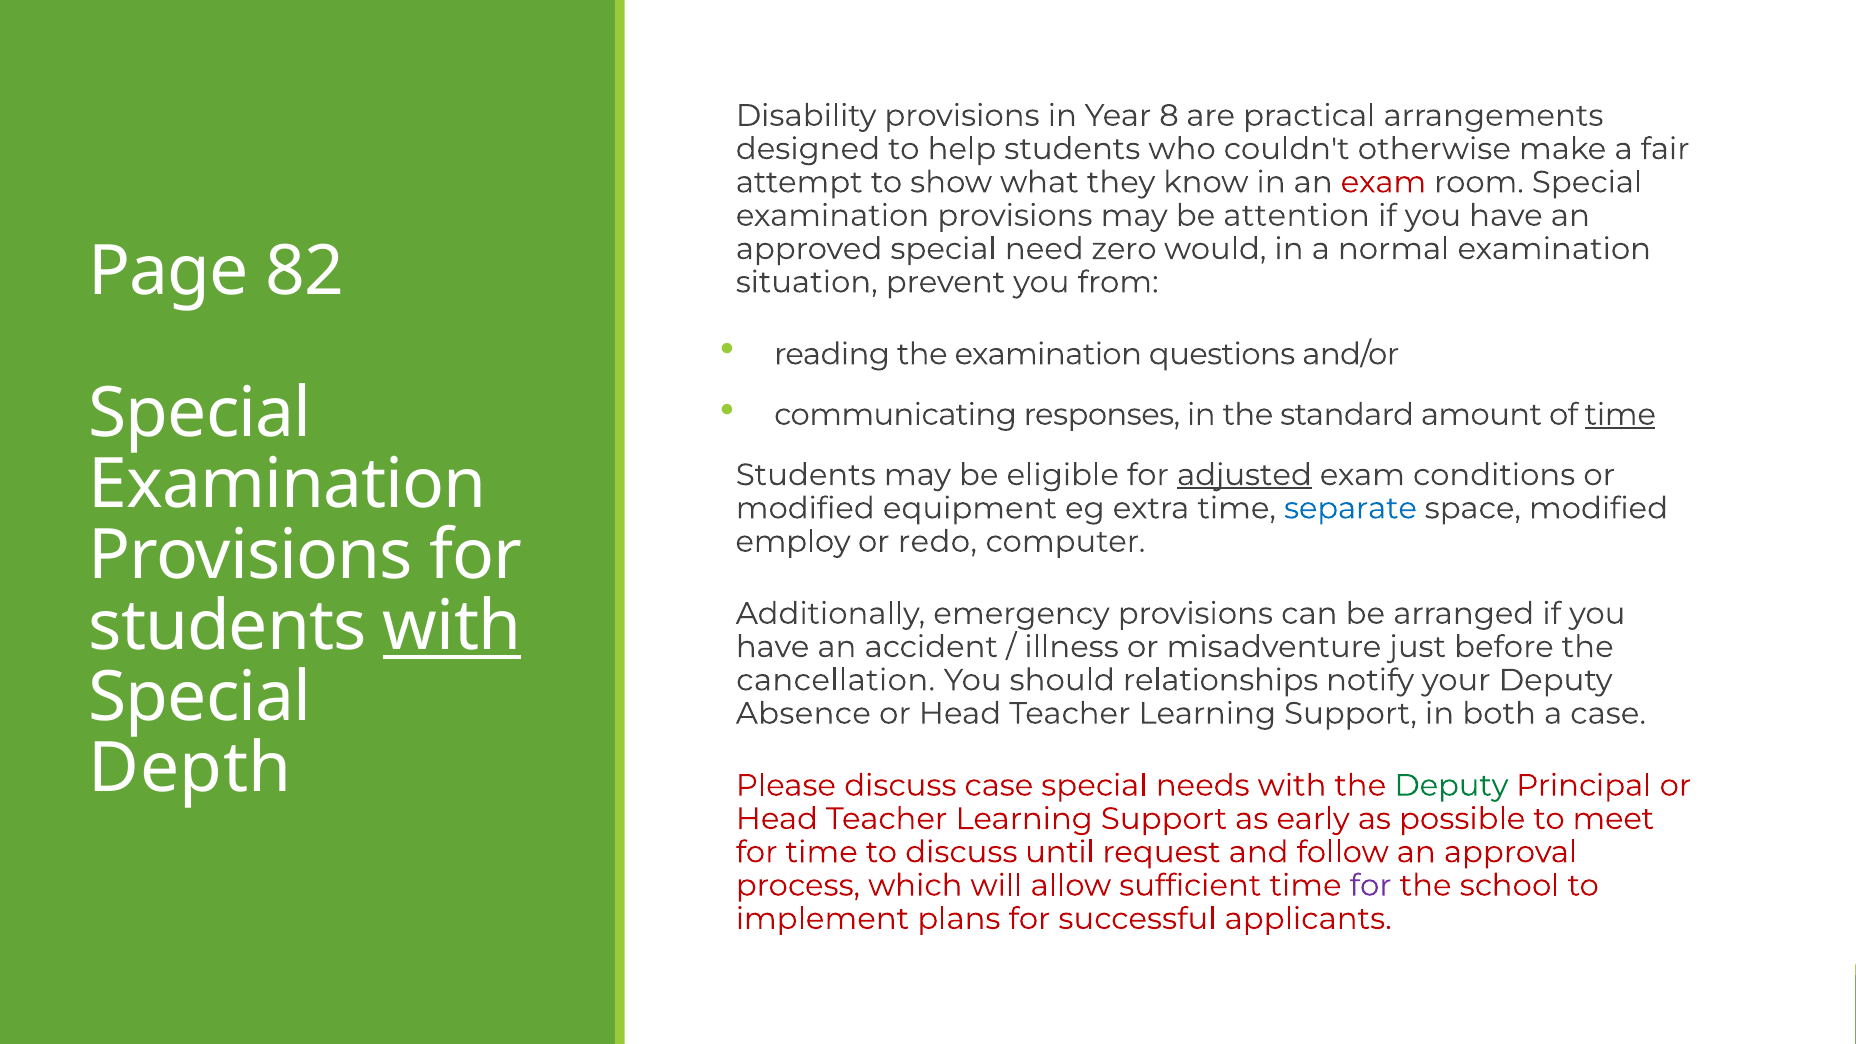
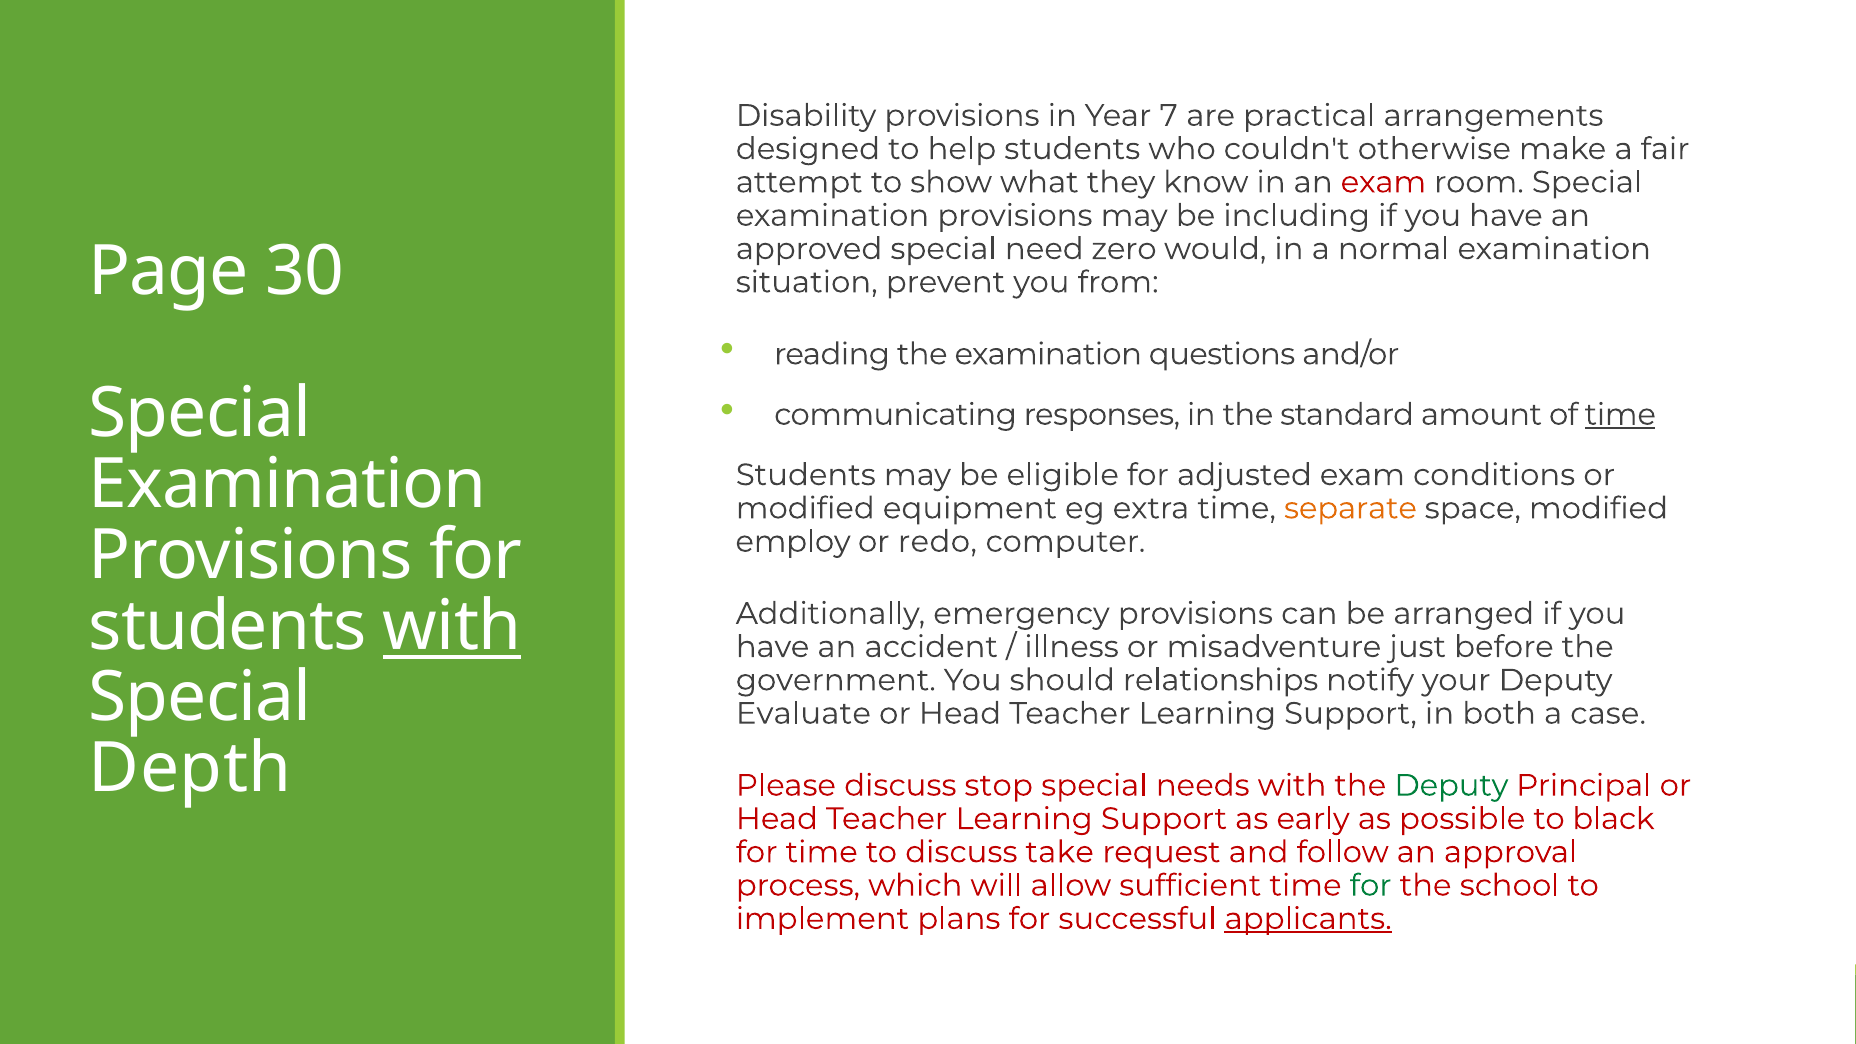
8: 8 -> 7
attention: attention -> including
82: 82 -> 30
adjusted underline: present -> none
separate colour: blue -> orange
cancellation: cancellation -> government
Absence: Absence -> Evaluate
discuss case: case -> stop
meet: meet -> black
until: until -> take
for at (1371, 885) colour: purple -> green
applicants underline: none -> present
